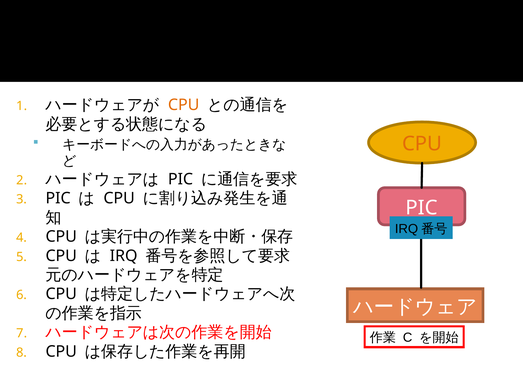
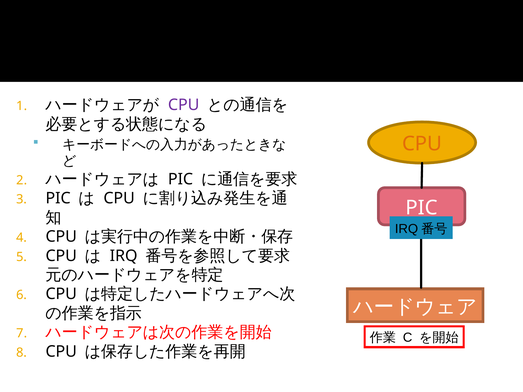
CPU at (184, 105) colour: orange -> purple
